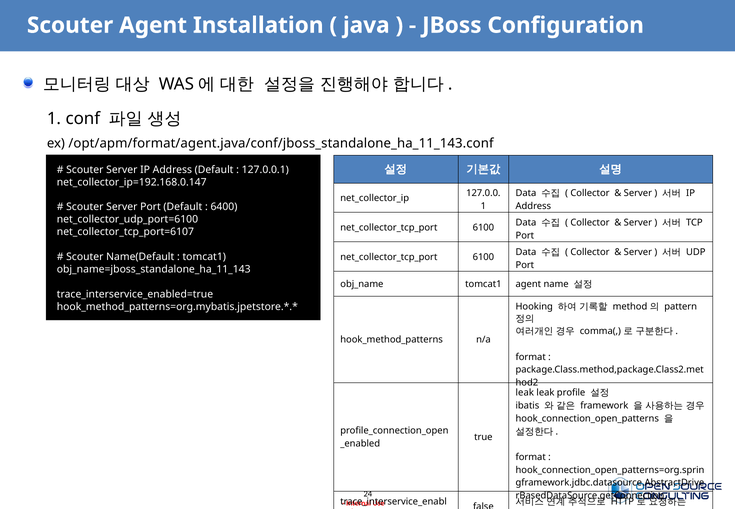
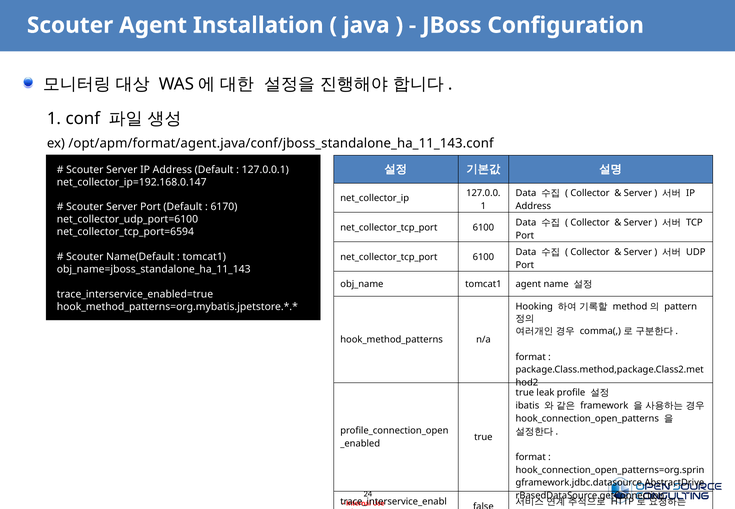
6400: 6400 -> 6170
net_collector_tcp_port=6107: net_collector_tcp_port=6107 -> net_collector_tcp_port=6594
leak at (525, 393): leak -> true
